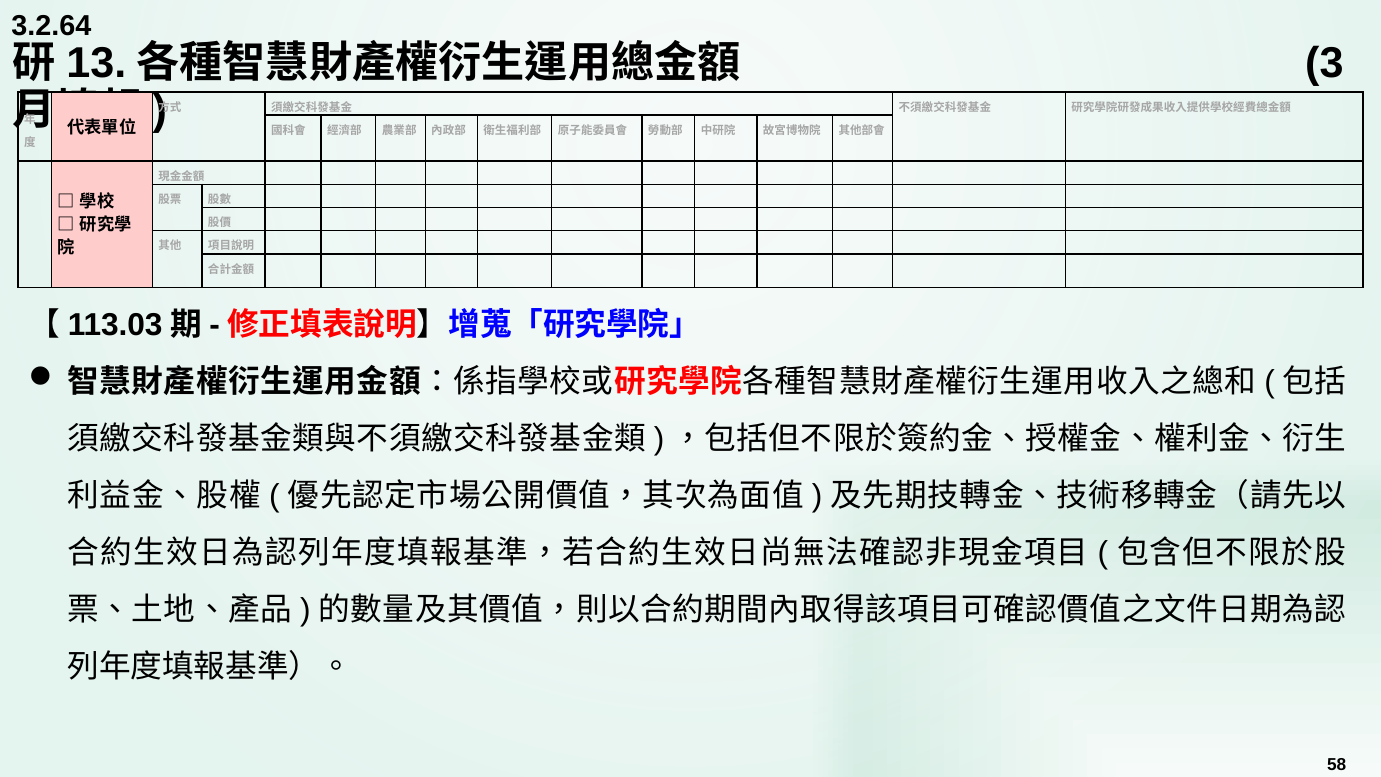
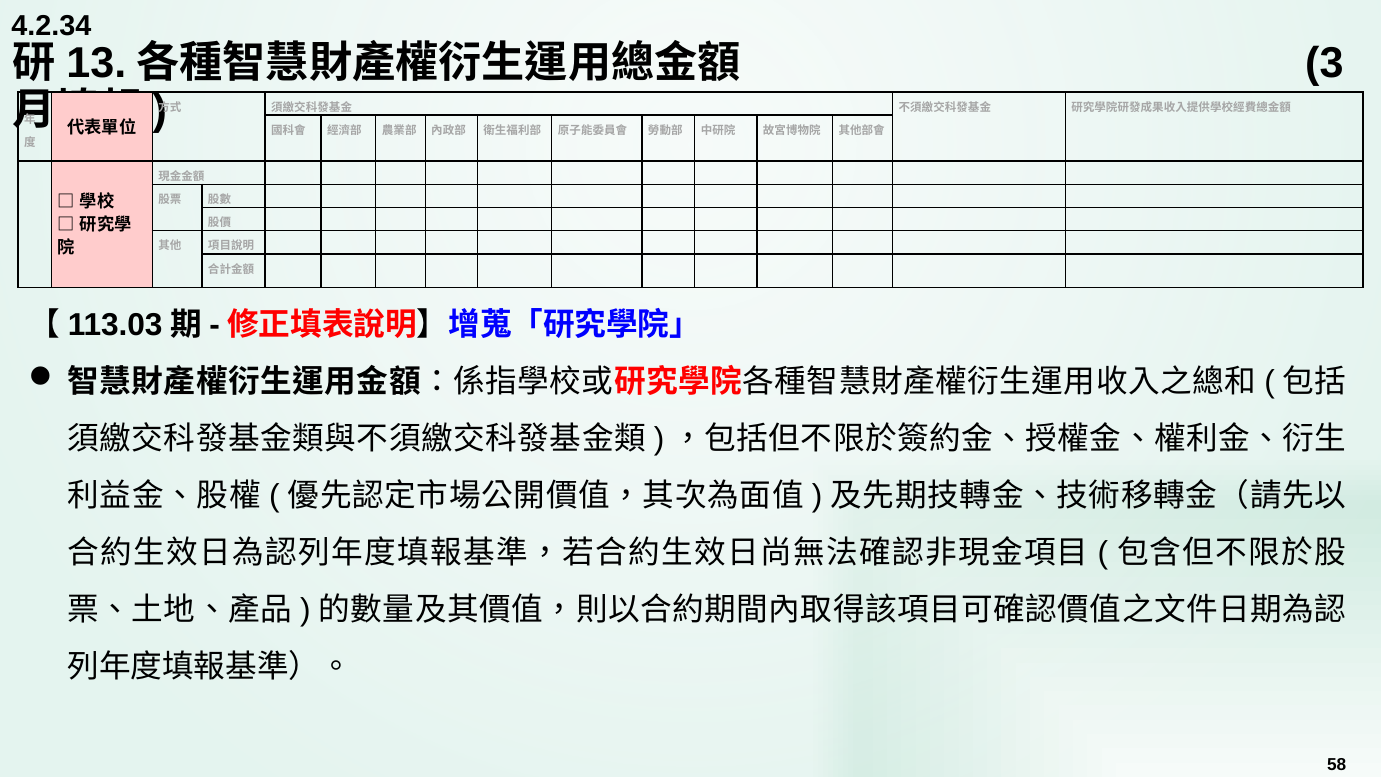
3.2.64: 3.2.64 -> 4.2.34
